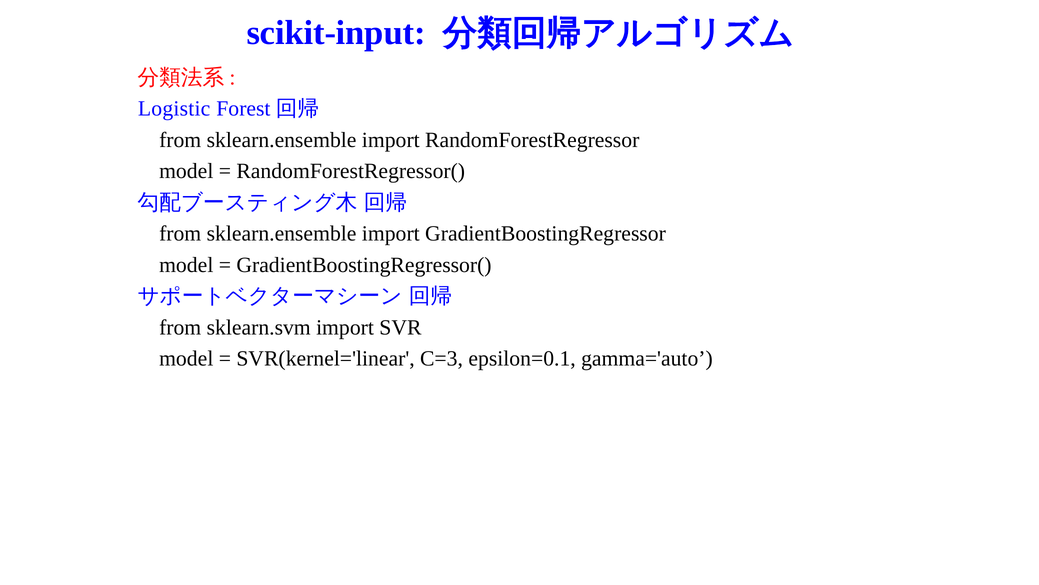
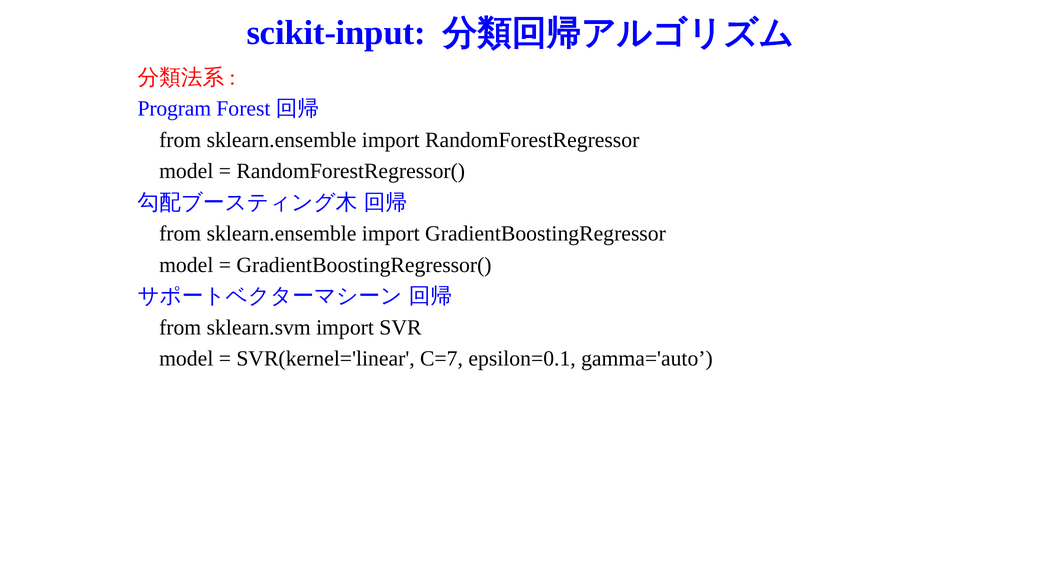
Logistic: Logistic -> Program
C=3: C=3 -> C=7
